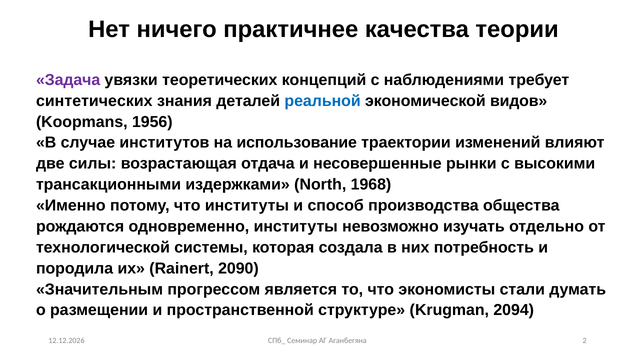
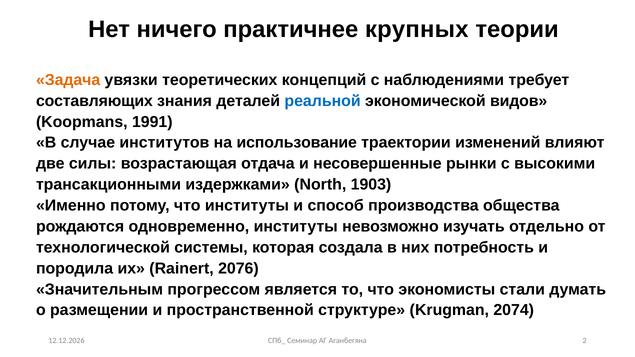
качества: качества -> крупных
Задача colour: purple -> orange
синтетических: синтетических -> составляющих
1956: 1956 -> 1991
1968: 1968 -> 1903
2090: 2090 -> 2076
2094: 2094 -> 2074
